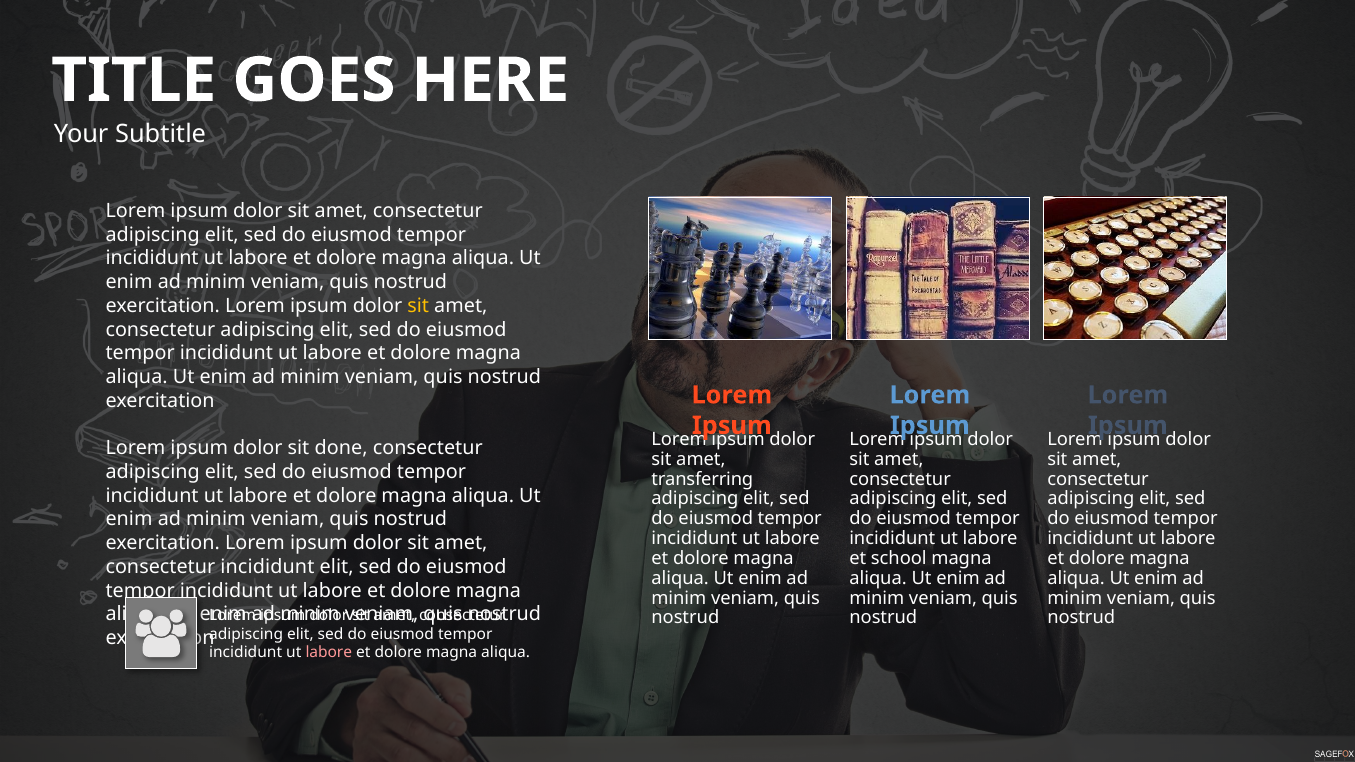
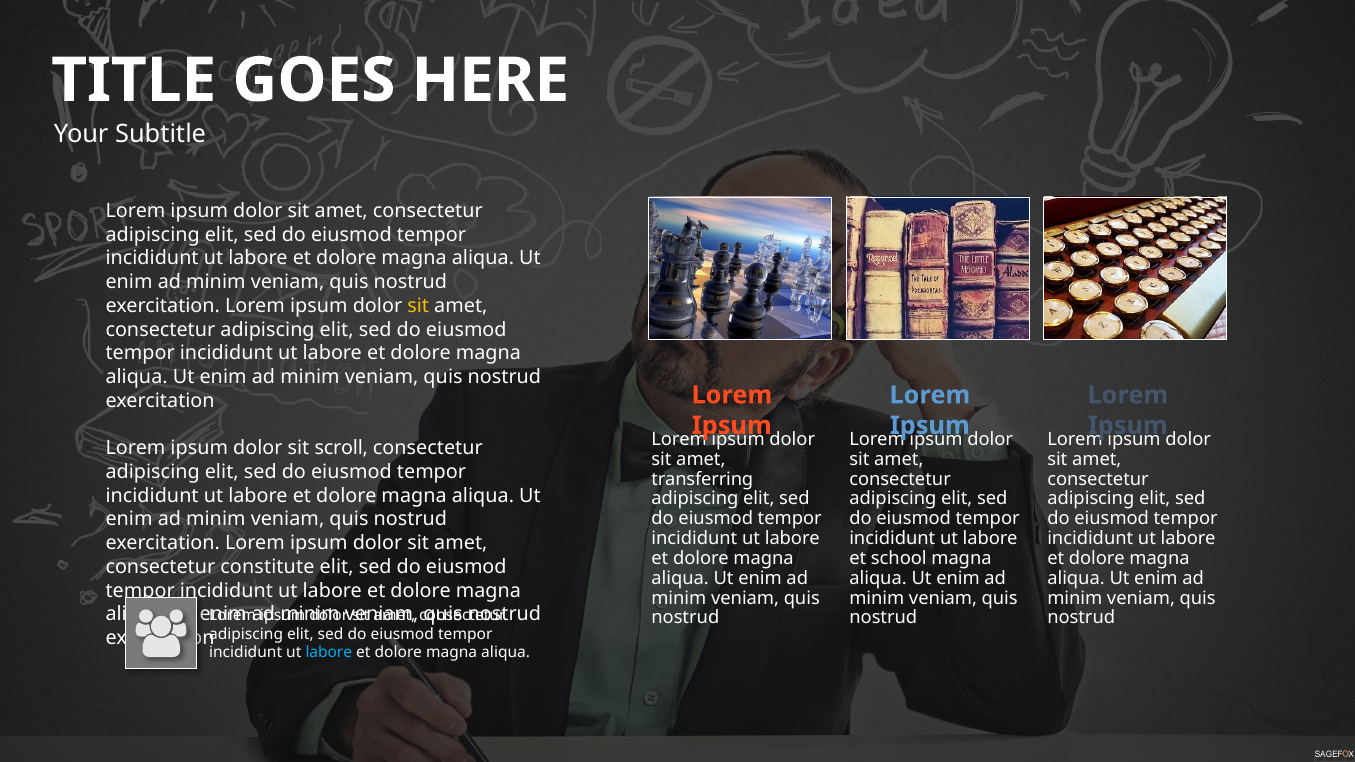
done: done -> scroll
consectetur incididunt: incididunt -> constitute
labore at (329, 653) colour: pink -> light blue
